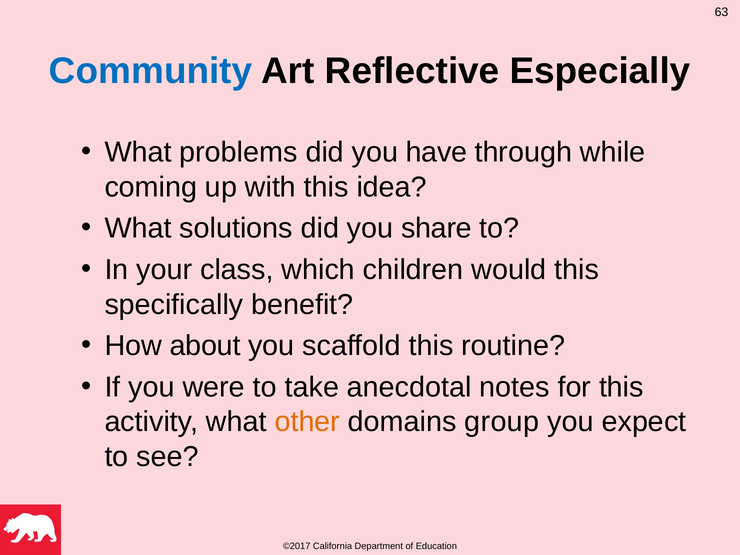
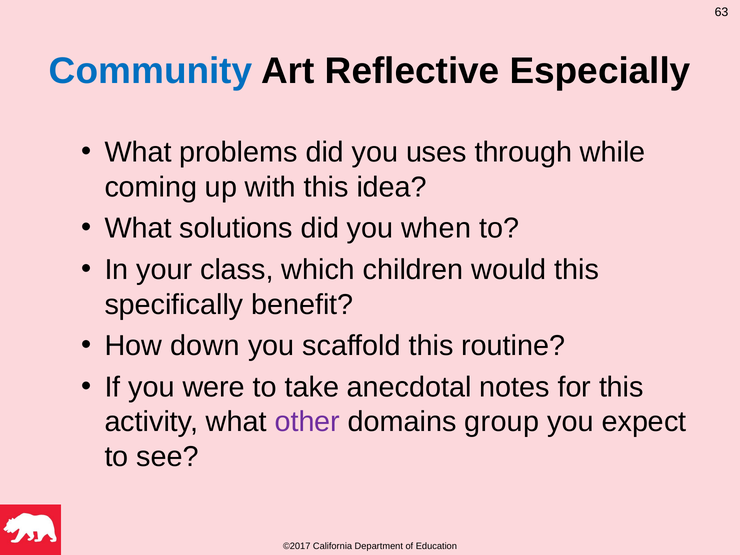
have: have -> uses
share: share -> when
about: about -> down
other colour: orange -> purple
